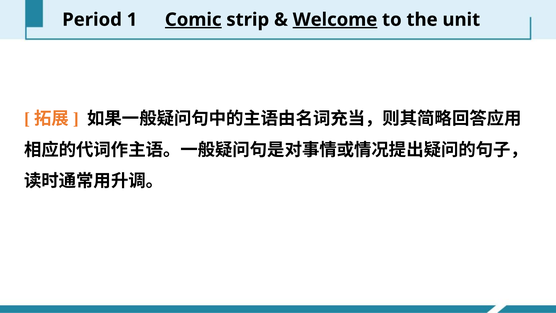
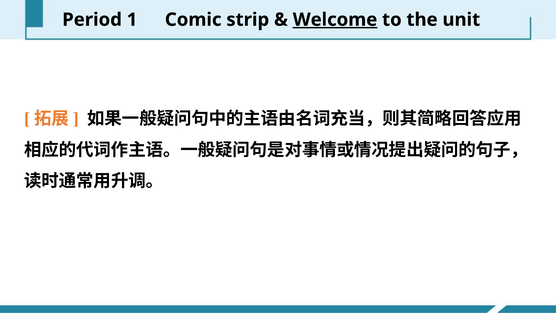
Comic underline: present -> none
